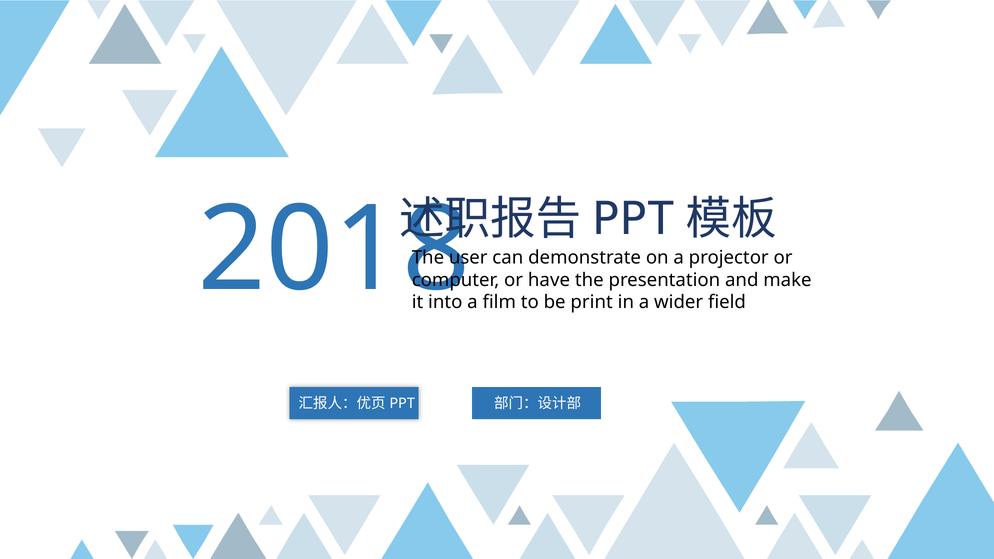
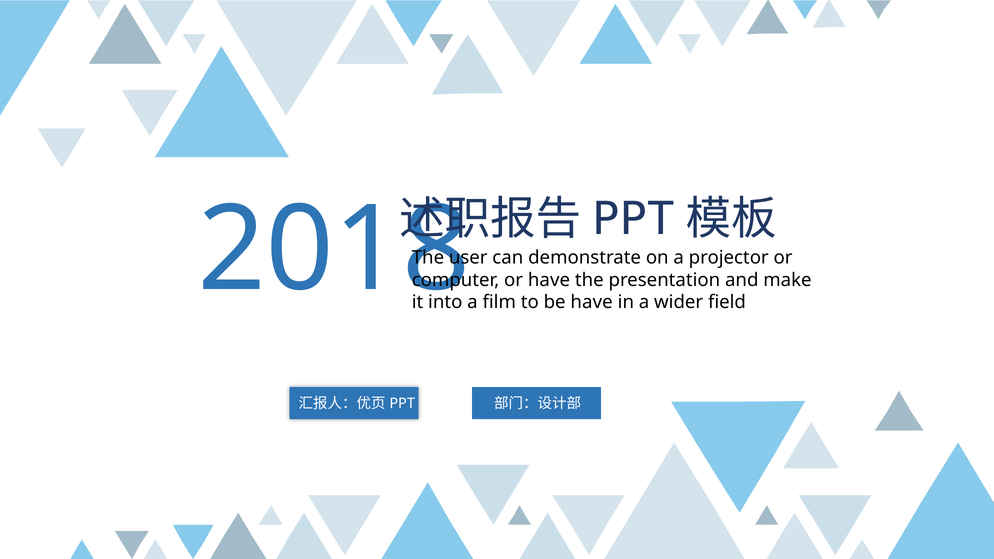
be print: print -> have
